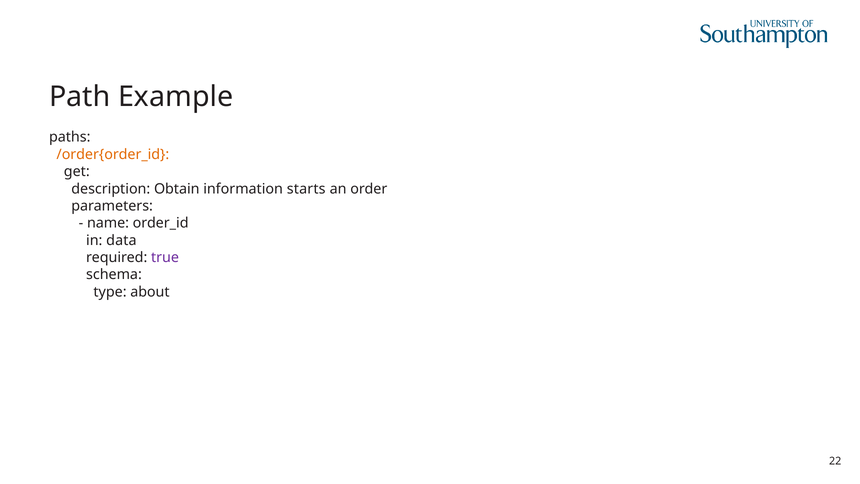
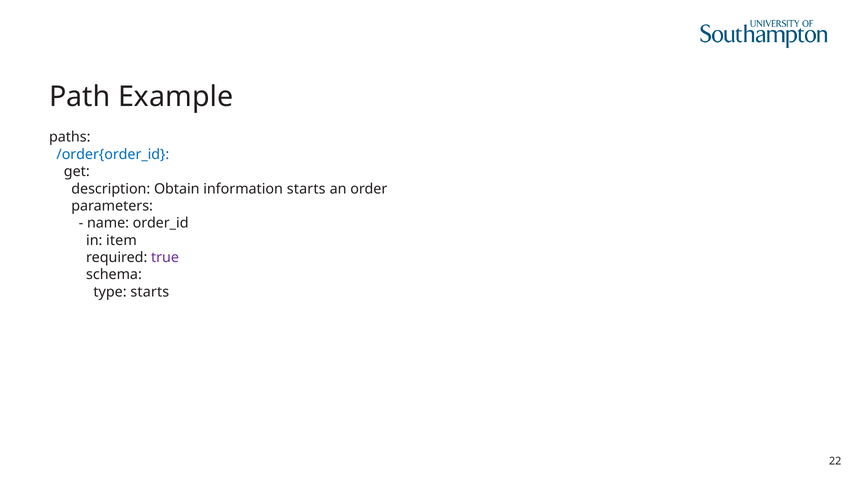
/order{order_id colour: orange -> blue
data: data -> item
type about: about -> starts
